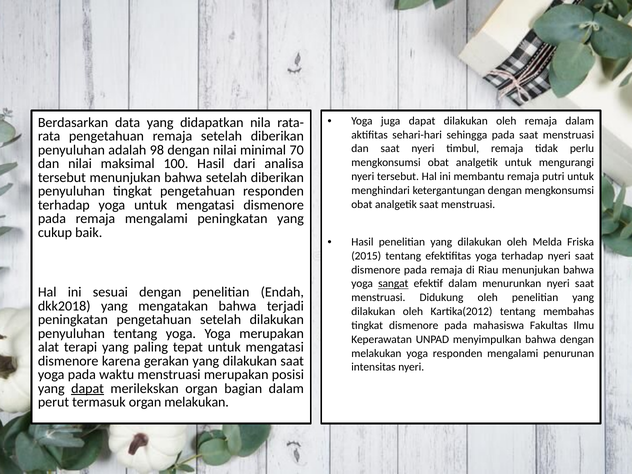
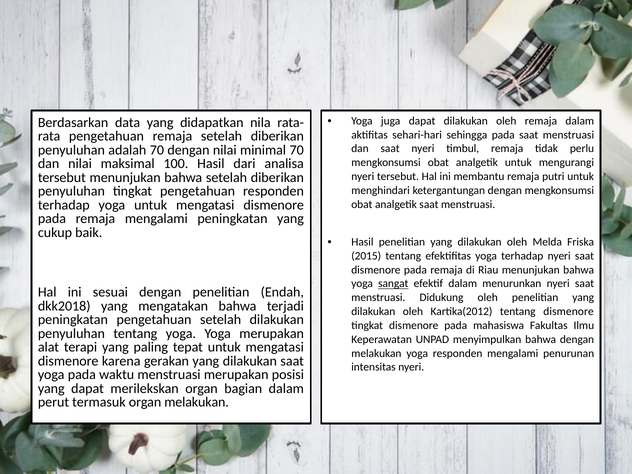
adalah 98: 98 -> 70
tentang membahas: membahas -> dismenore
dapat at (88, 388) underline: present -> none
